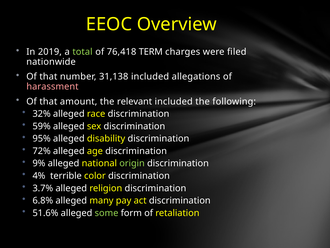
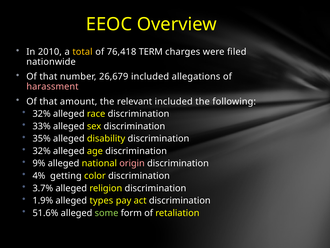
2019: 2019 -> 2010
total colour: light green -> yellow
31,138: 31,138 -> 26,679
59%: 59% -> 33%
95%: 95% -> 35%
72% at (42, 151): 72% -> 32%
origin colour: light green -> pink
terrible: terrible -> getting
6.8%: 6.8% -> 1.9%
many: many -> types
